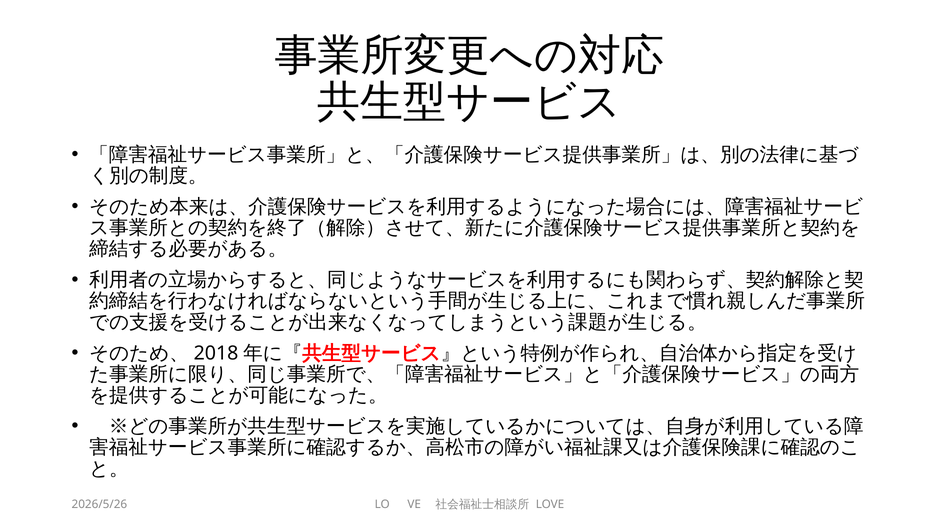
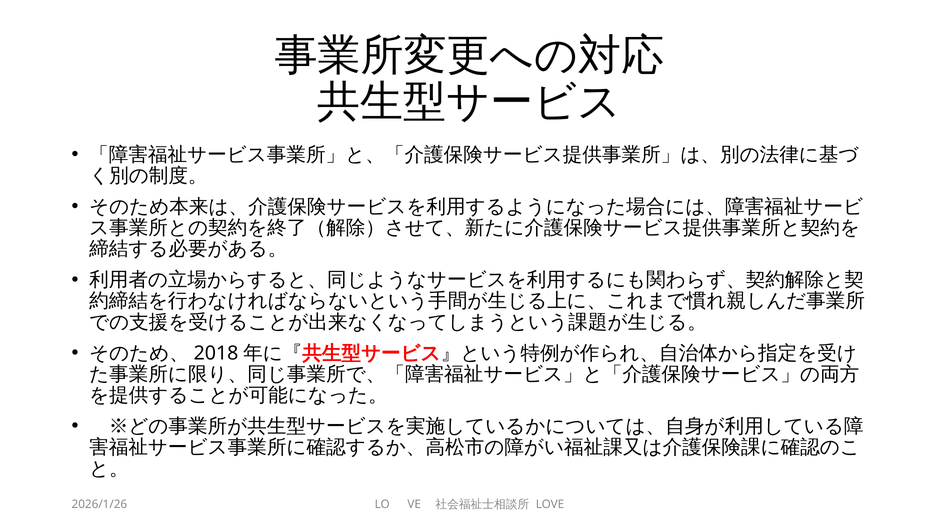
2026/5/26: 2026/5/26 -> 2026/1/26
